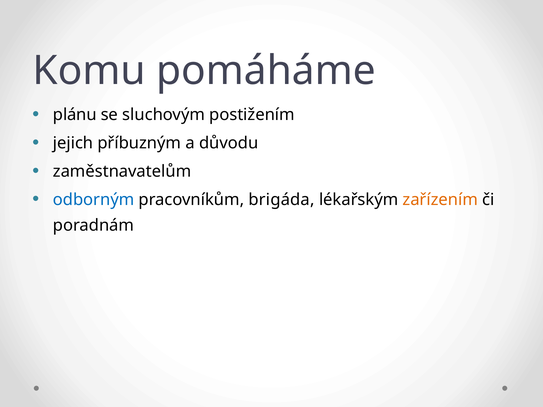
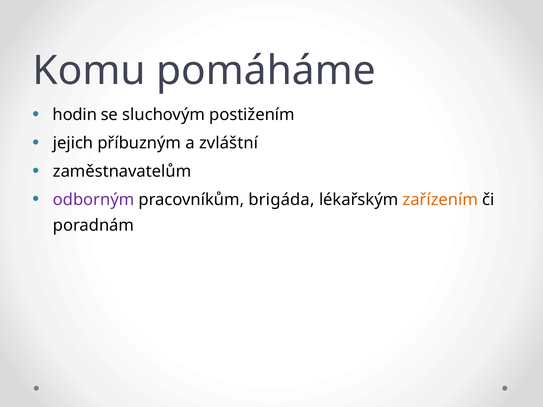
plánu: plánu -> hodin
důvodu: důvodu -> zvláštní
odborným colour: blue -> purple
